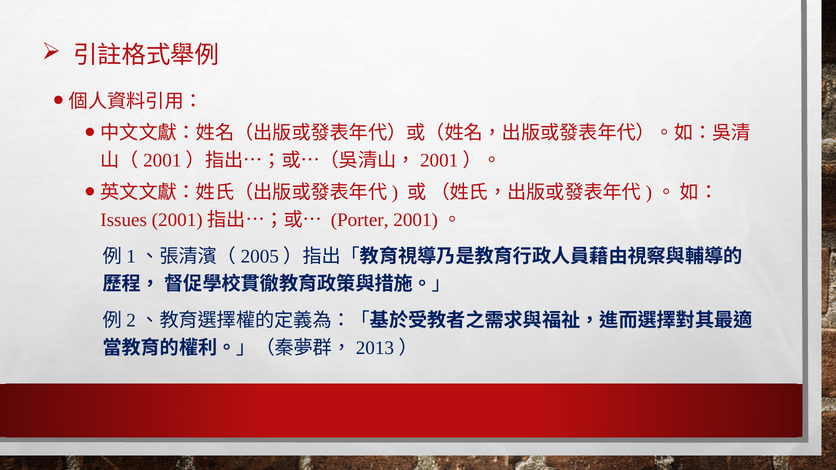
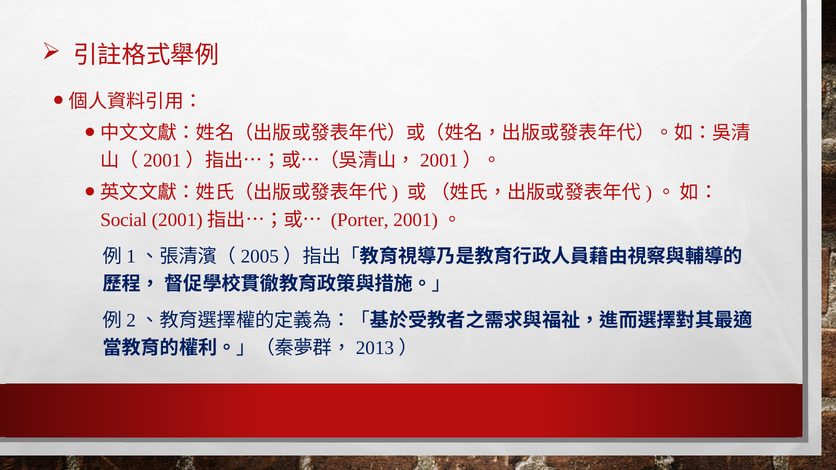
Issues: Issues -> Social
